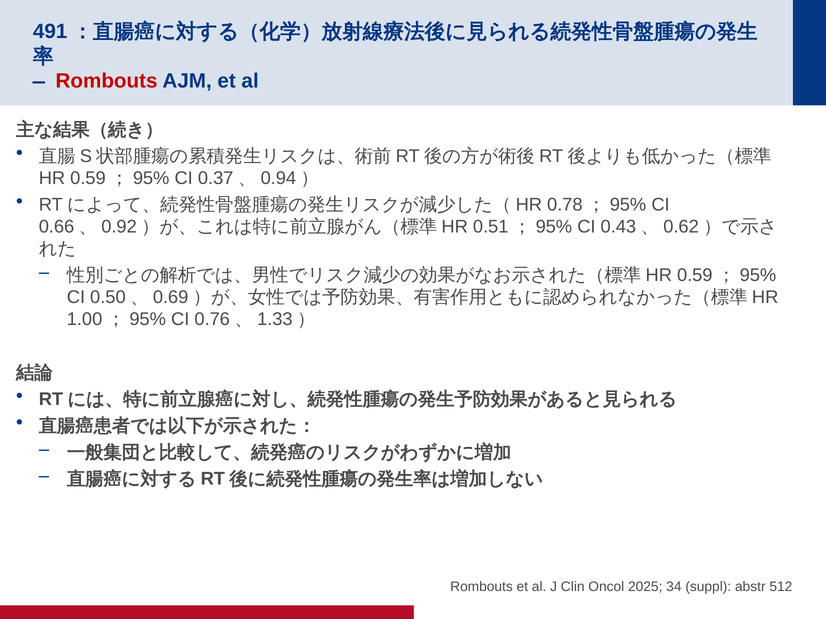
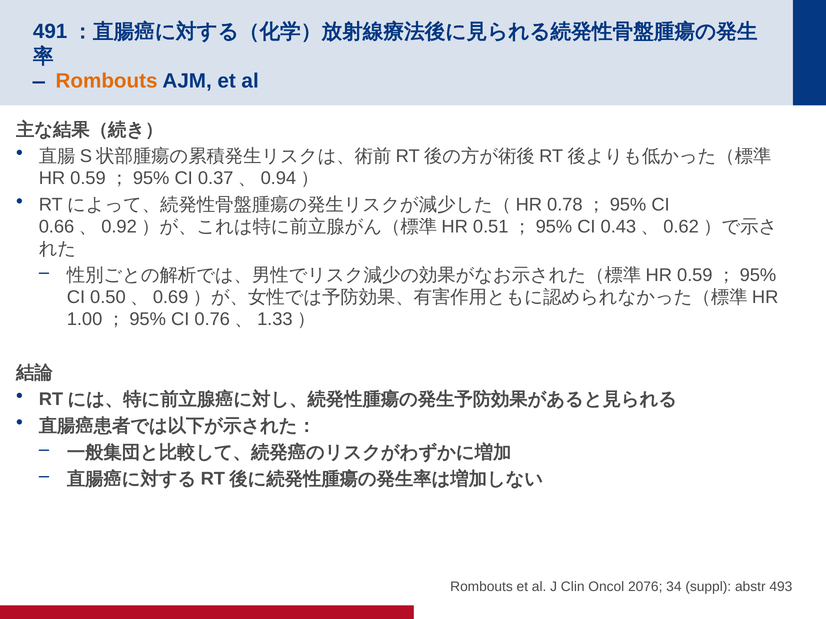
Rombouts at (107, 81) colour: red -> orange
2025: 2025 -> 2076
512: 512 -> 493
